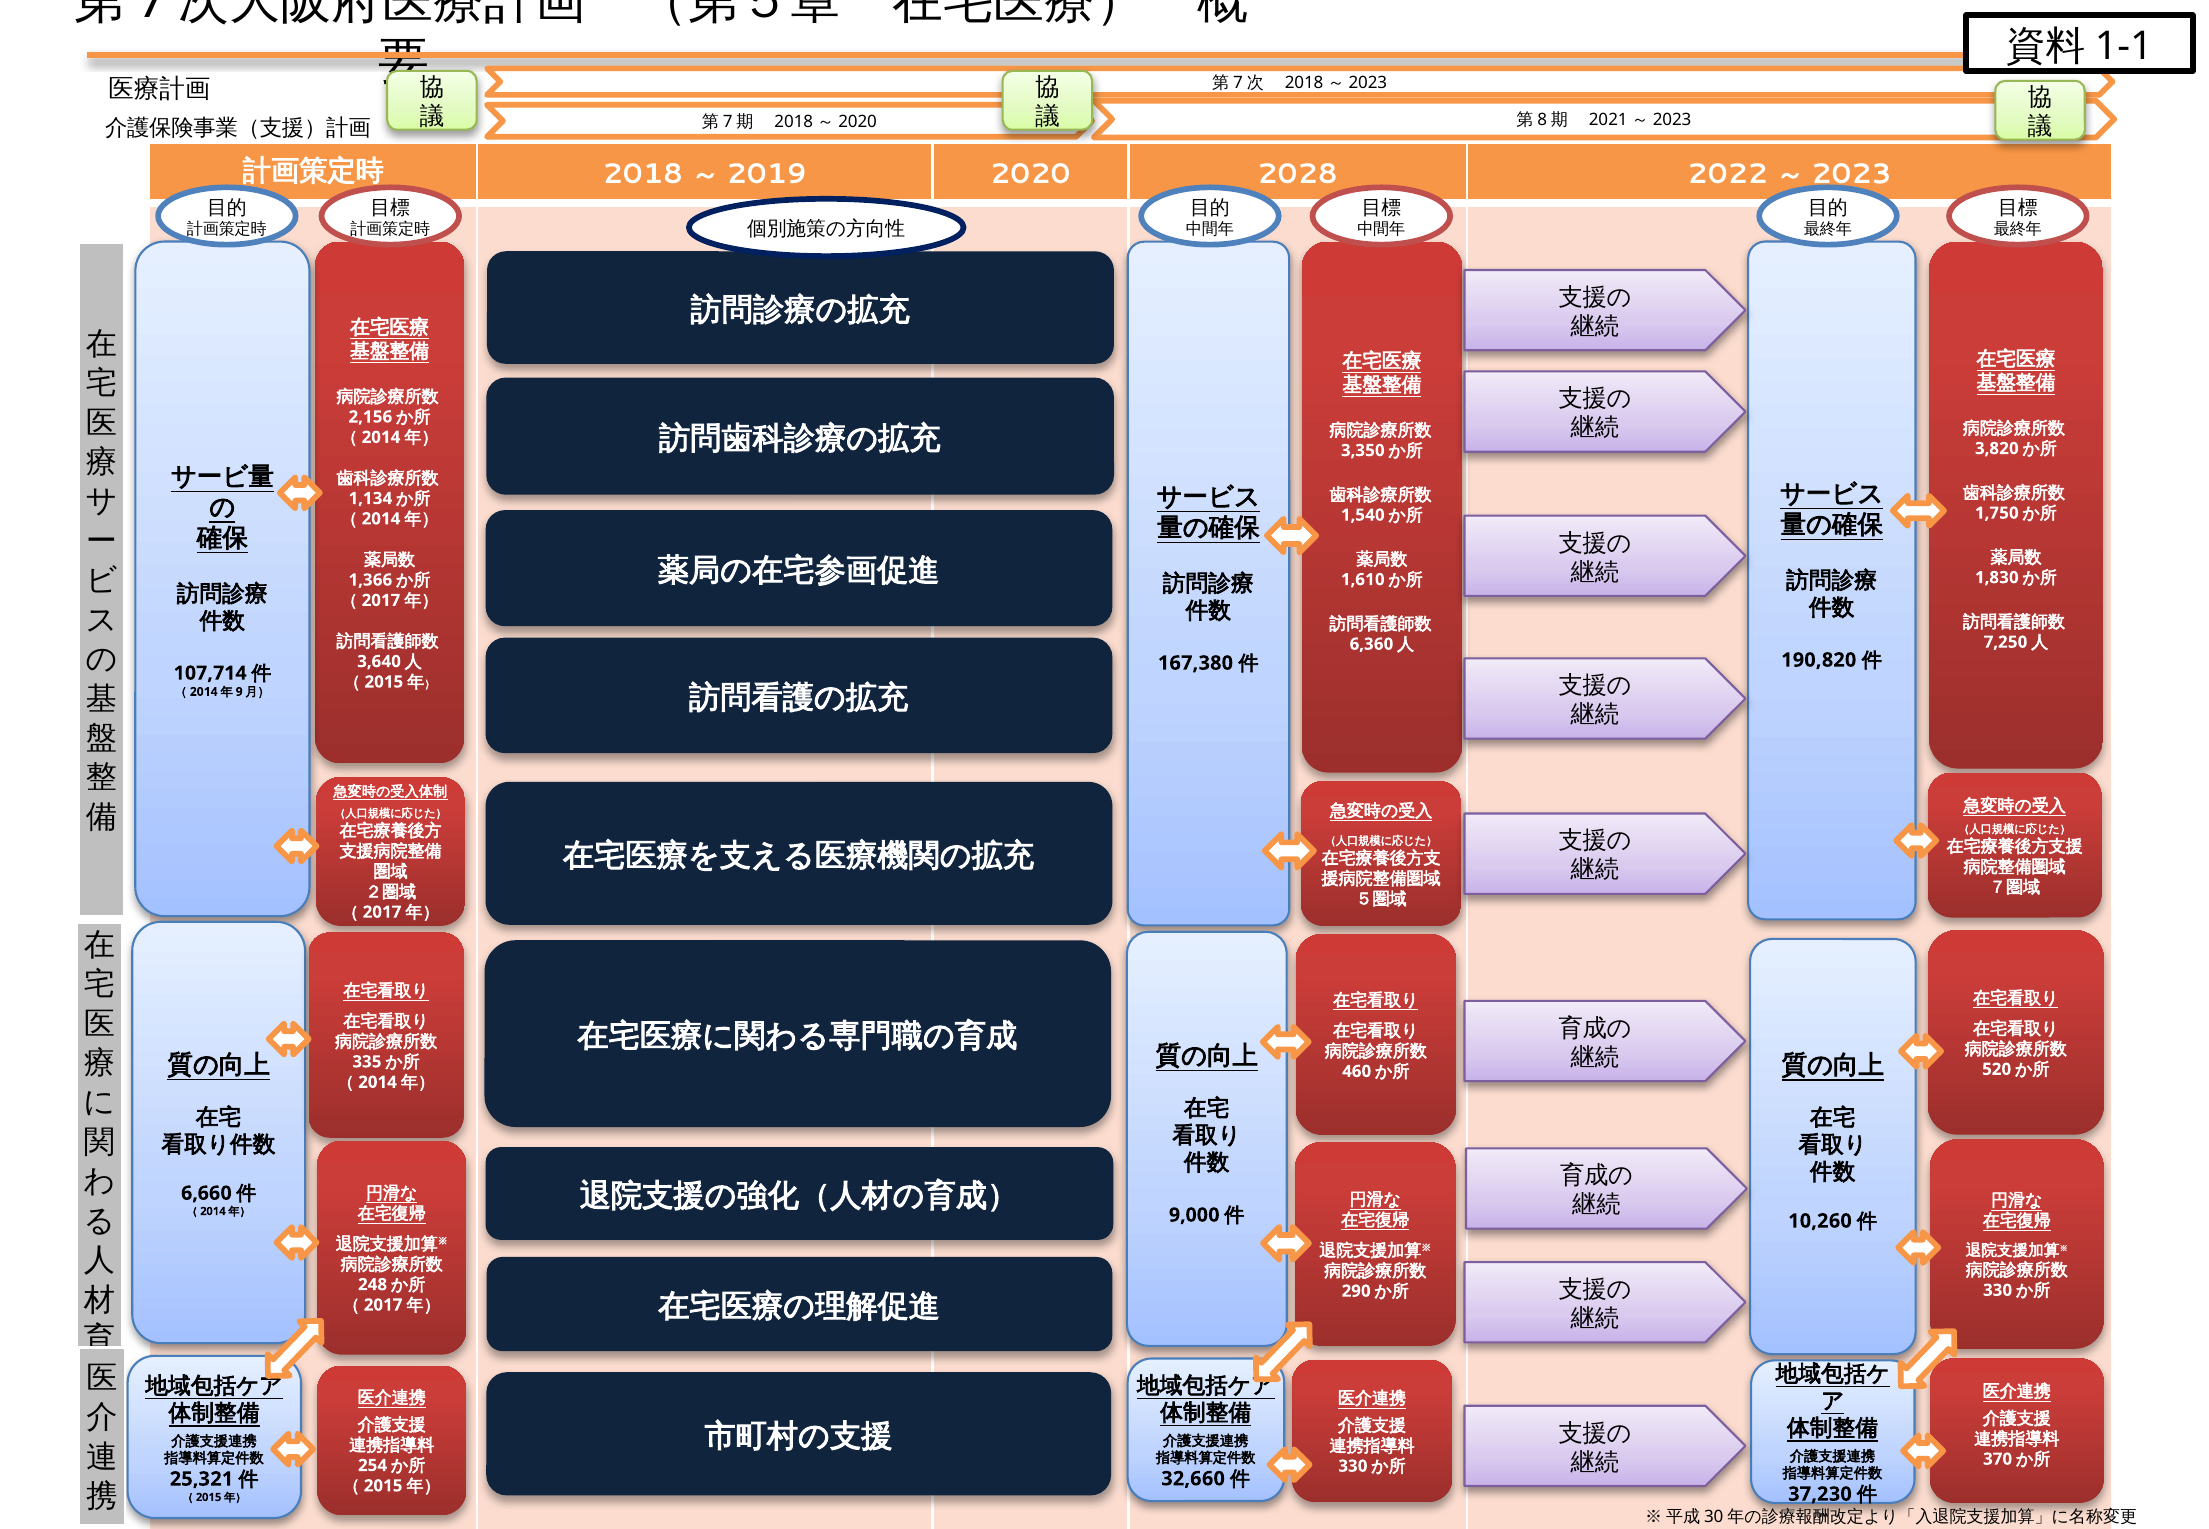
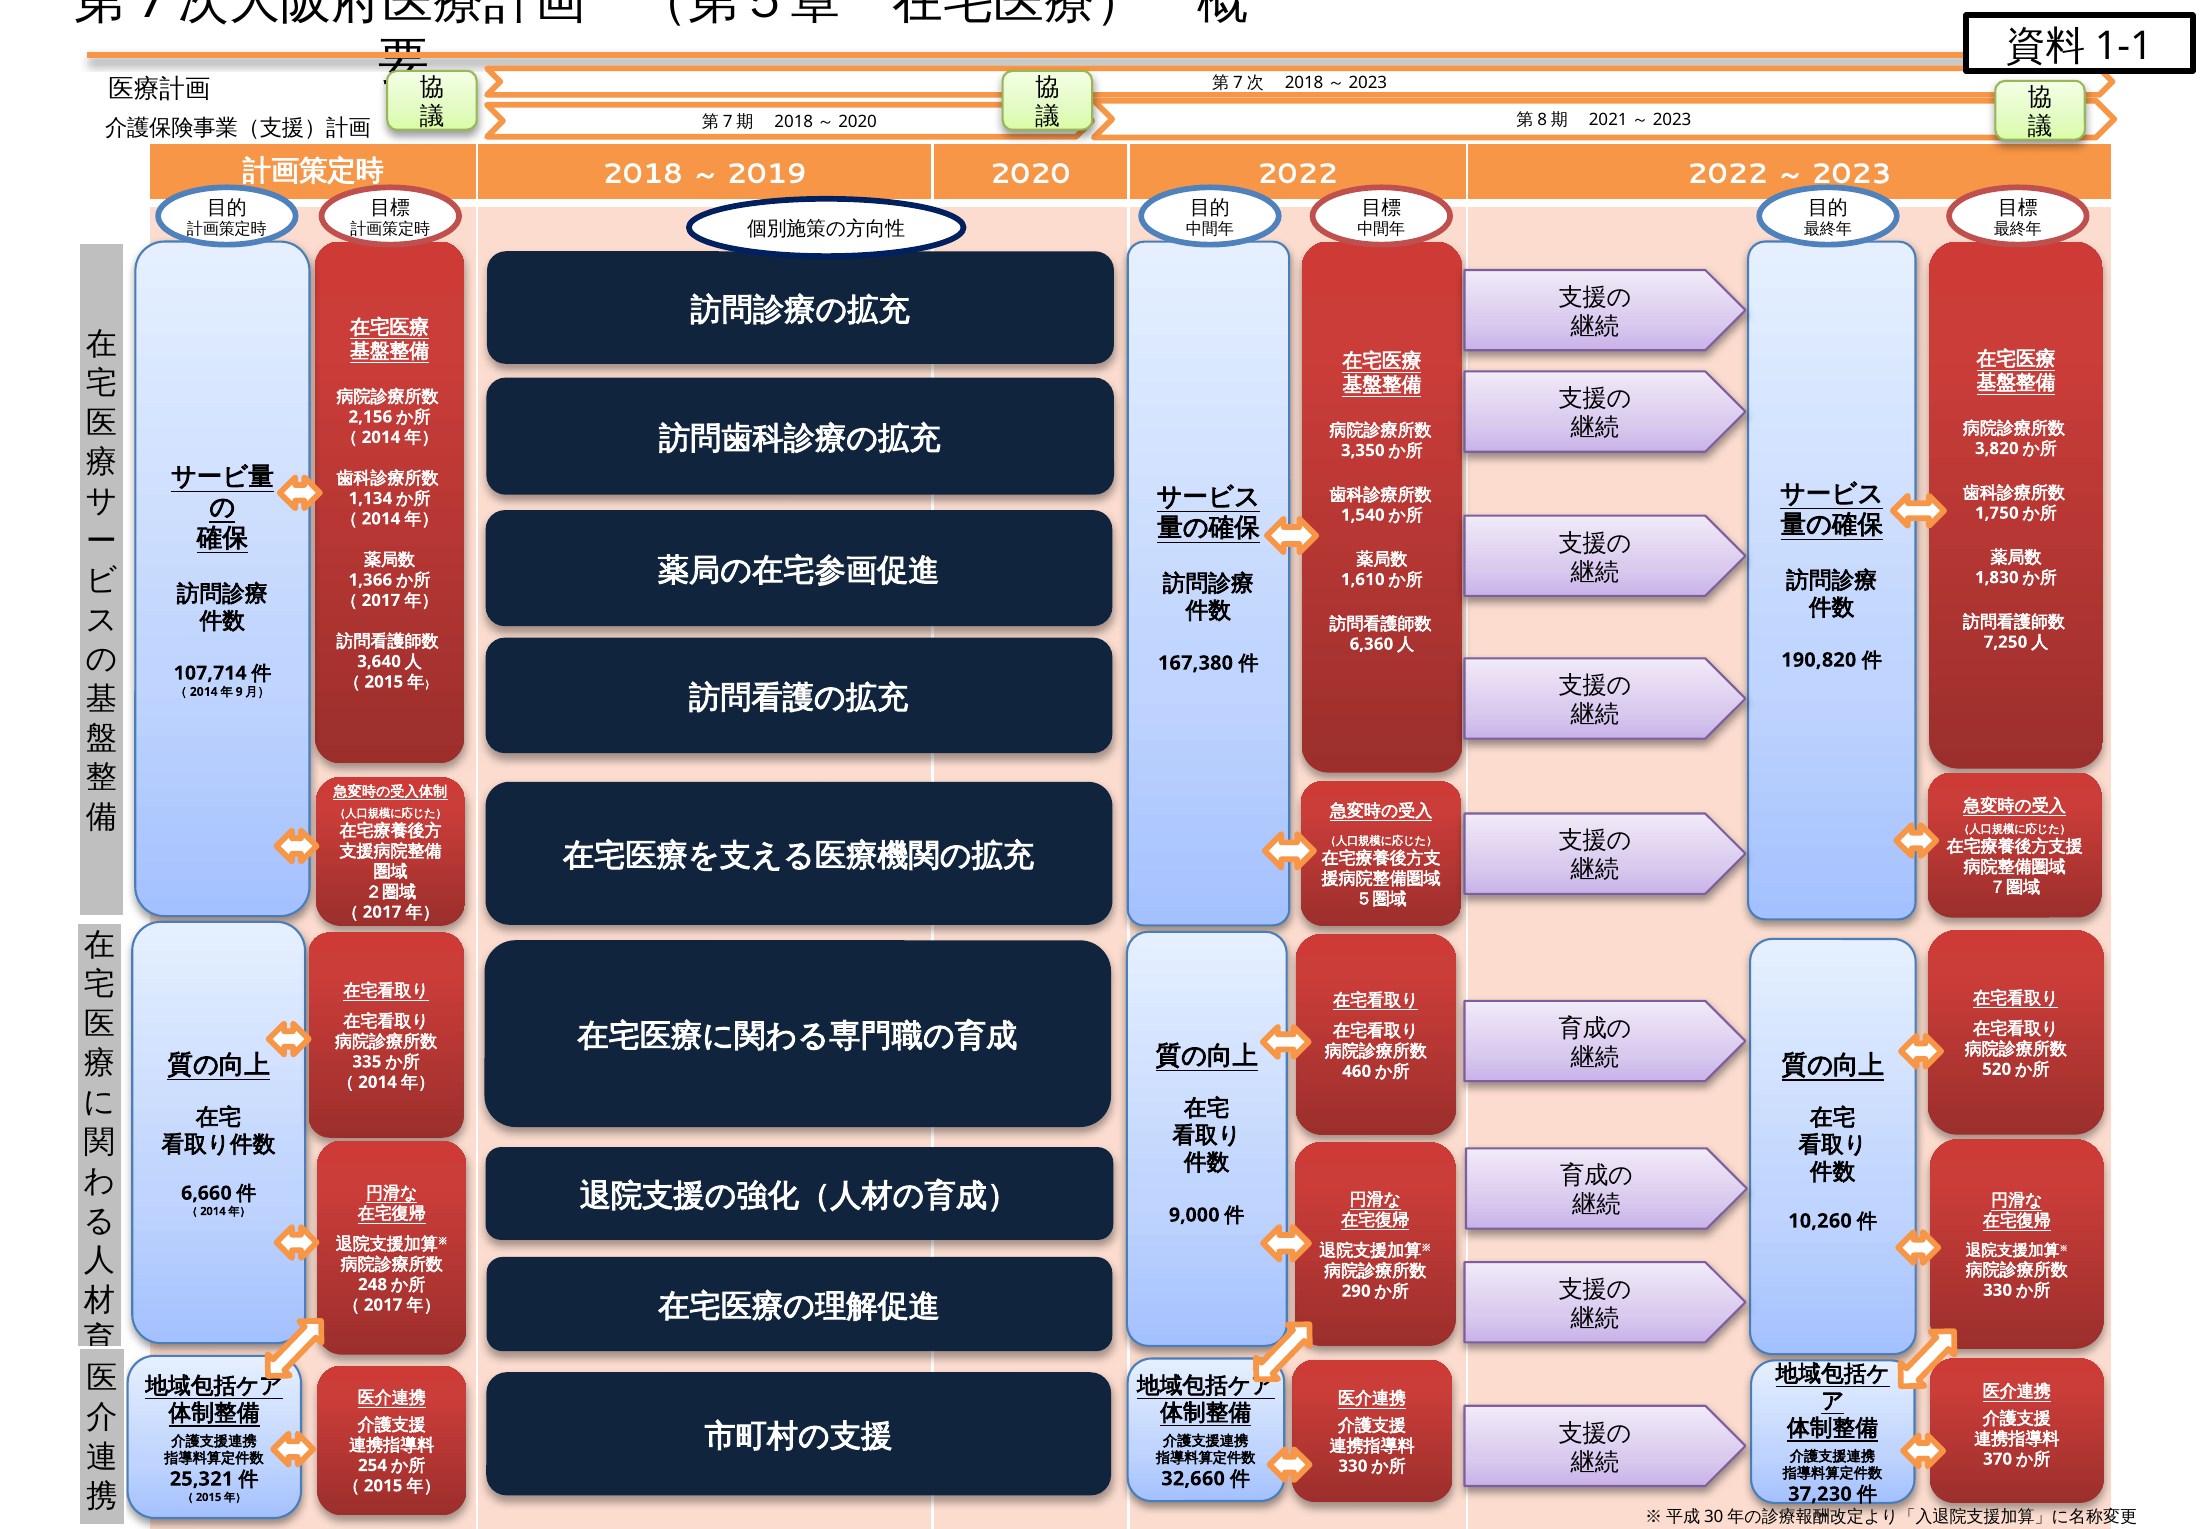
2020 2028: 2028 -> 2022
